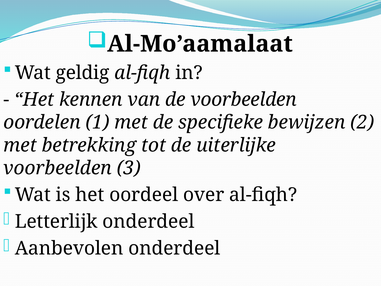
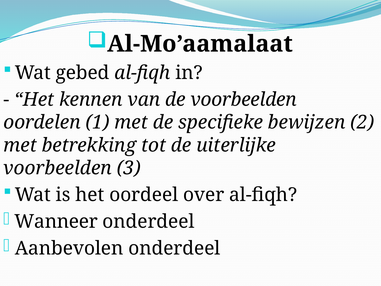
geldig: geldig -> gebed
Letterlijk: Letterlijk -> Wanneer
